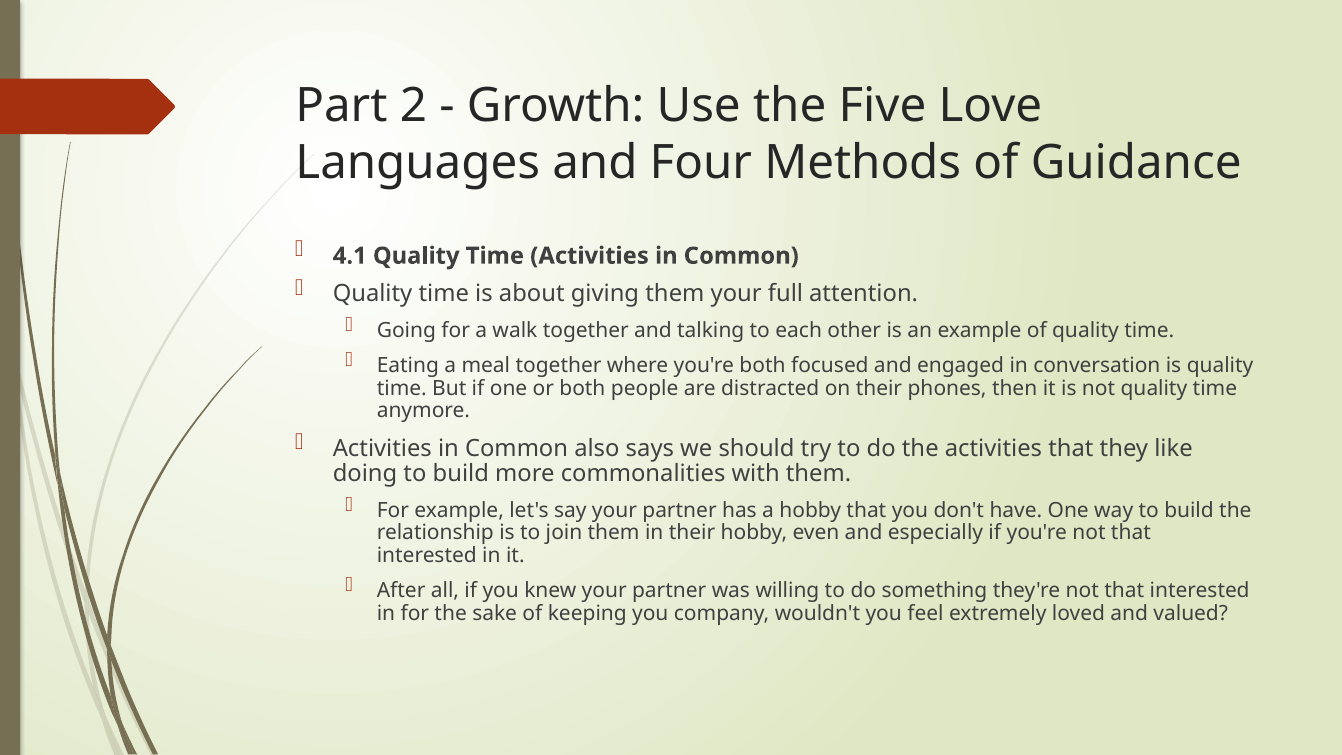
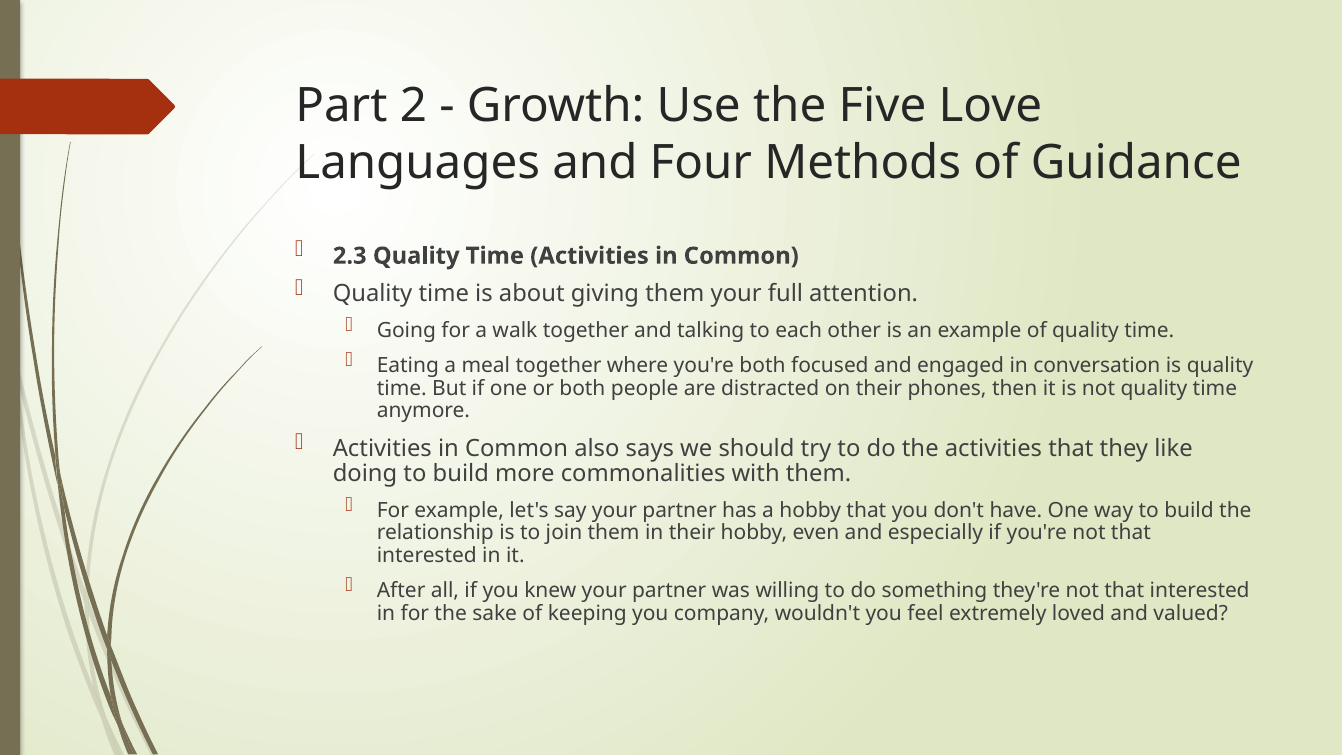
4.1: 4.1 -> 2.3
